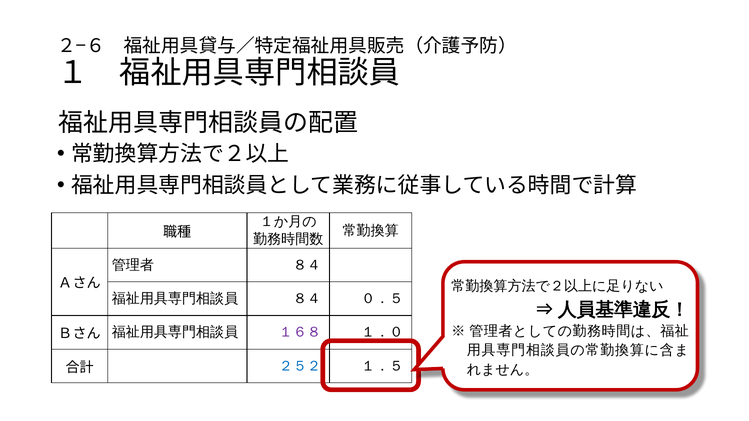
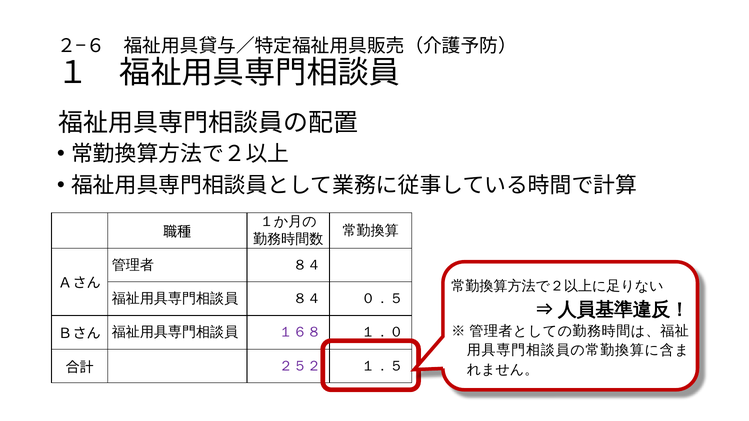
２５２ colour: blue -> purple
